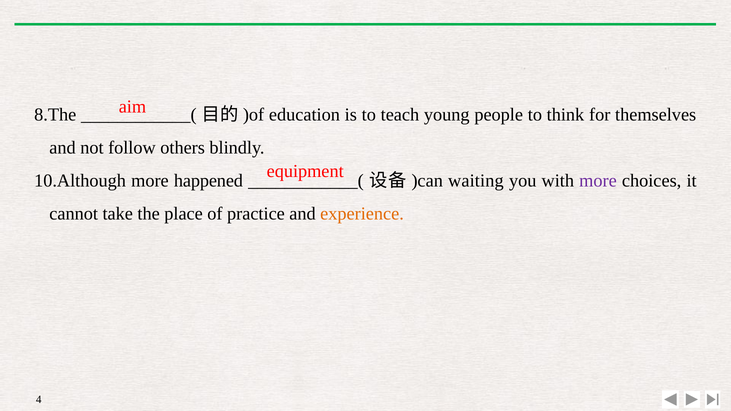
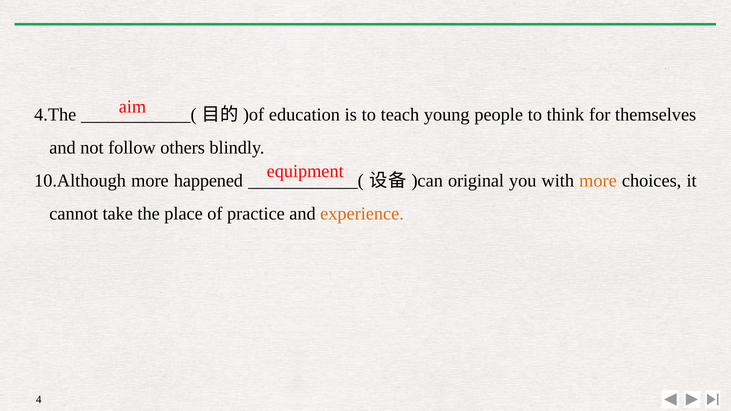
8.The: 8.The -> 4.The
waiting: waiting -> original
more at (598, 181) colour: purple -> orange
